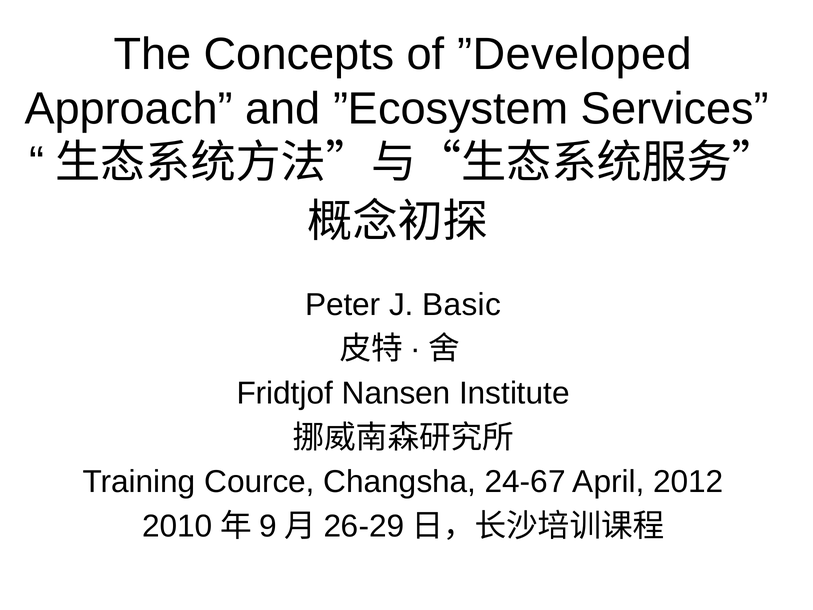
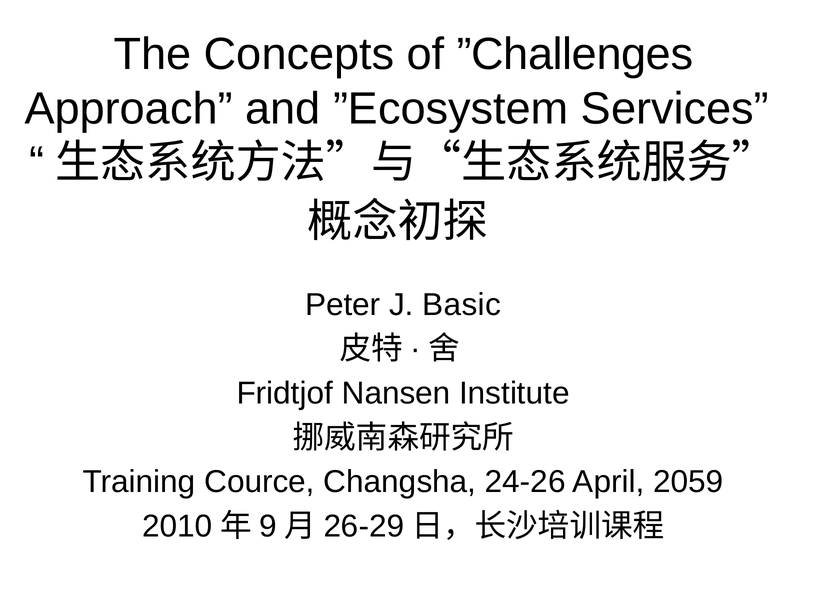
”Developed: ”Developed -> ”Challenges
24-67: 24-67 -> 24-26
2012: 2012 -> 2059
